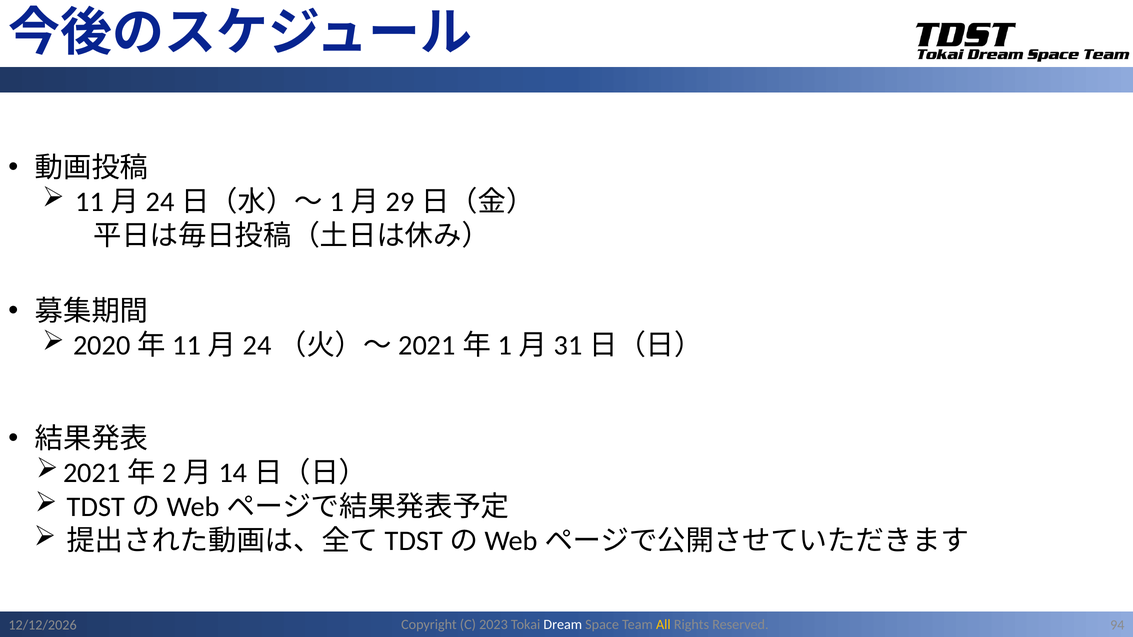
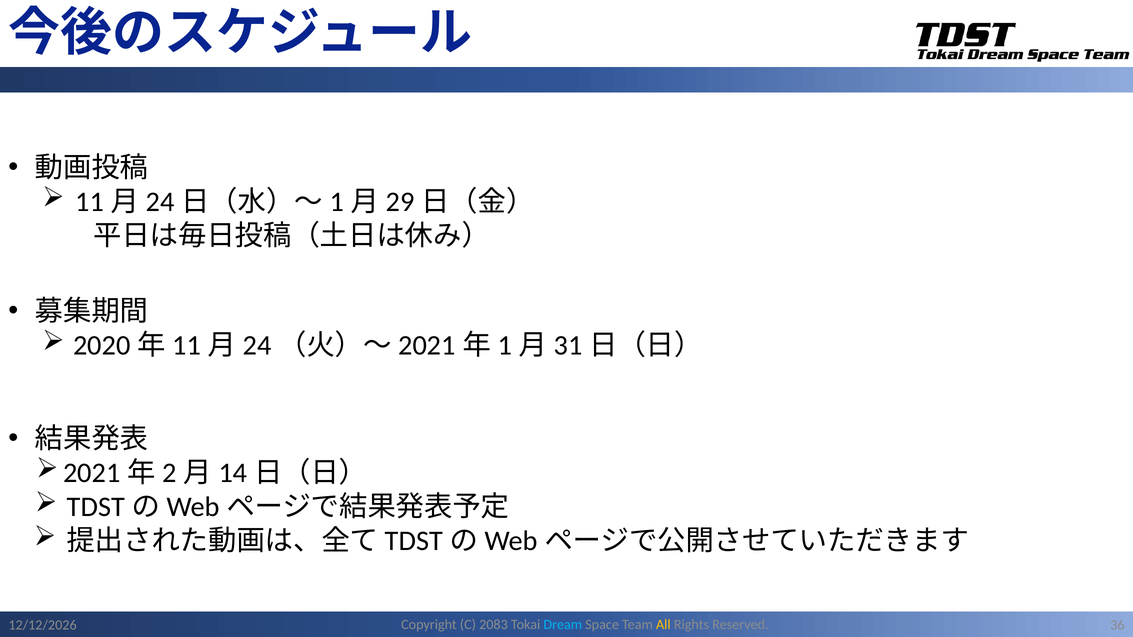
2023: 2023 -> 2083
Dream colour: white -> light blue
94: 94 -> 36
